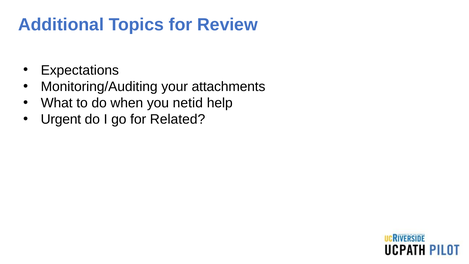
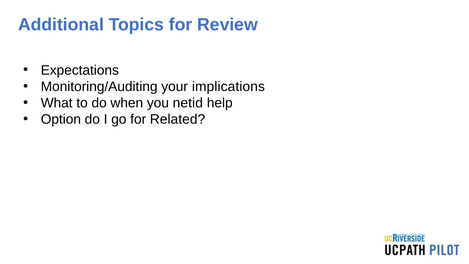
attachments: attachments -> implications
Urgent: Urgent -> Option
